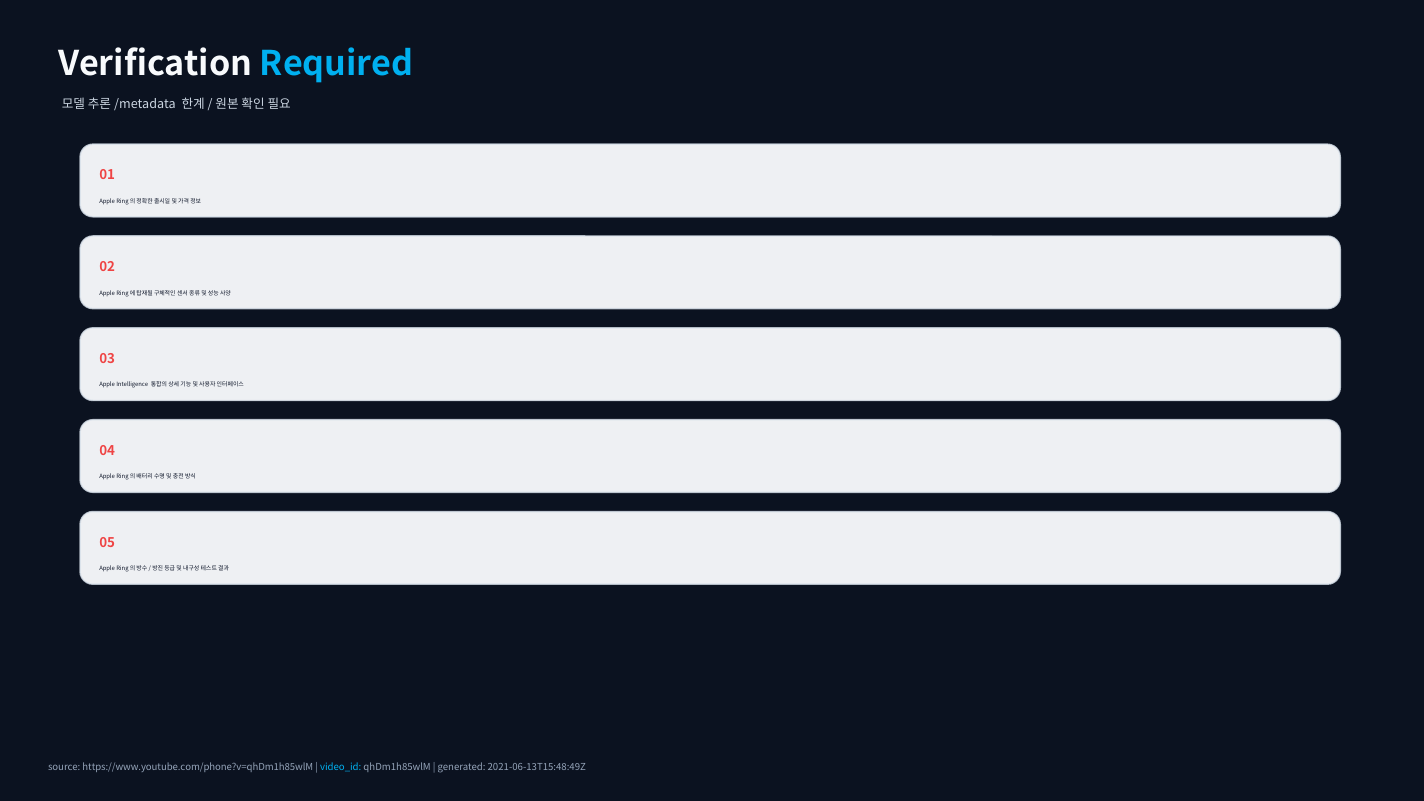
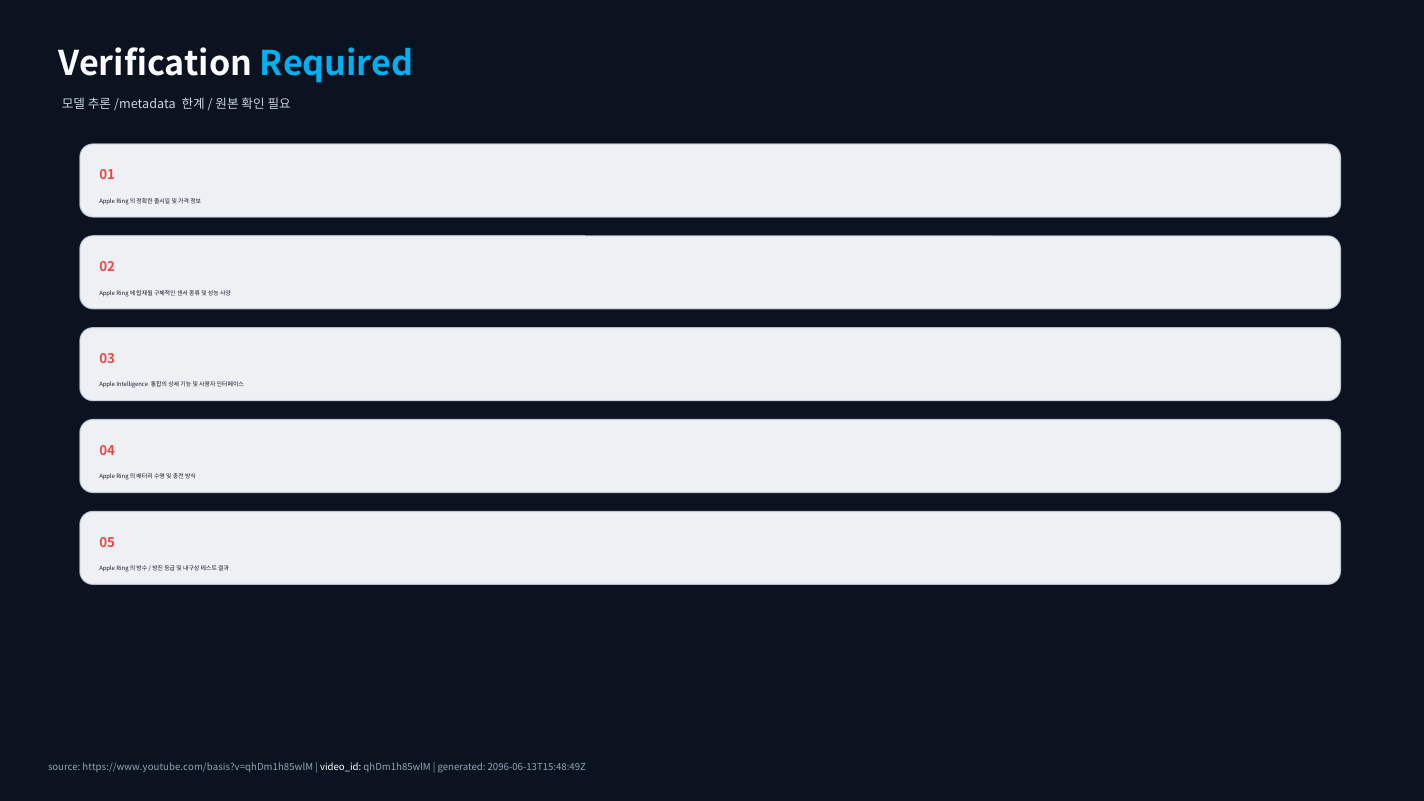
https://www.youtube.com/phone?v=qhDm1h85wlM: https://www.youtube.com/phone?v=qhDm1h85wlM -> https://www.youtube.com/basis?v=qhDm1h85wlM
video_id colour: light blue -> white
2021-06-13T15:48:49Z: 2021-06-13T15:48:49Z -> 2096-06-13T15:48:49Z
